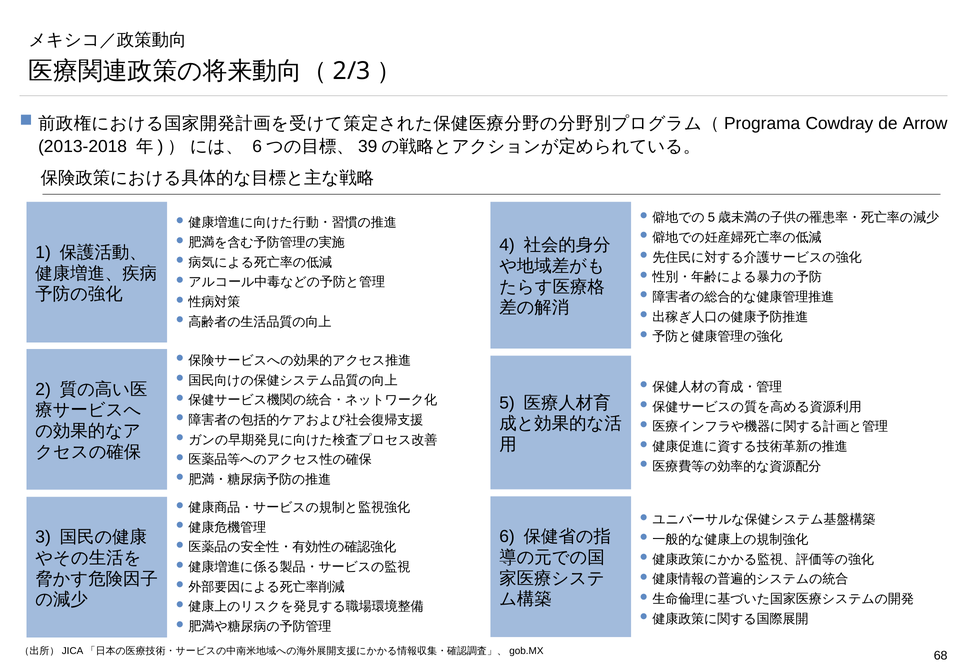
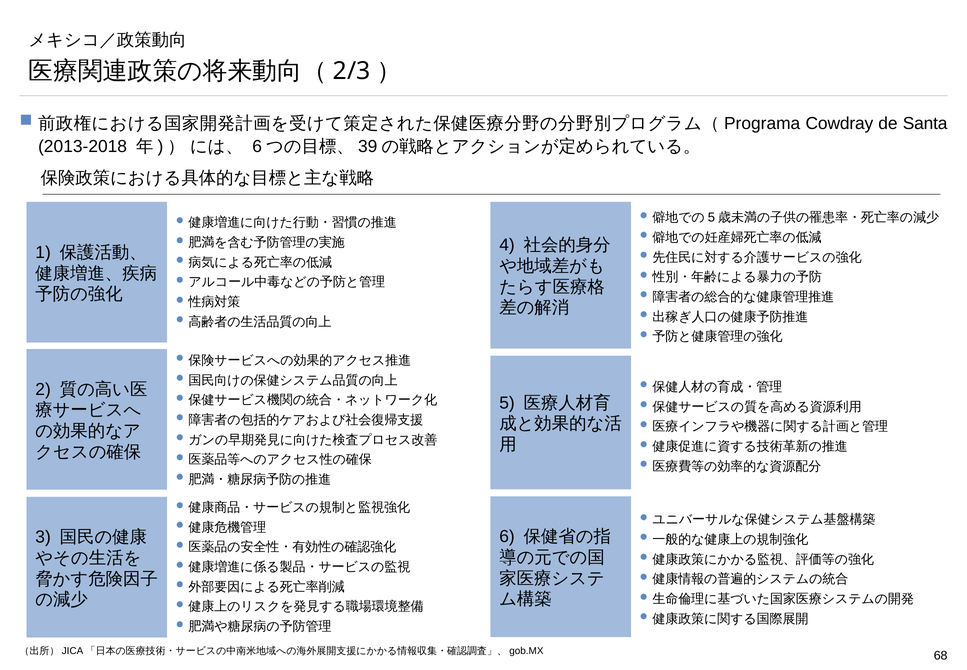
Arrow: Arrow -> Santa
